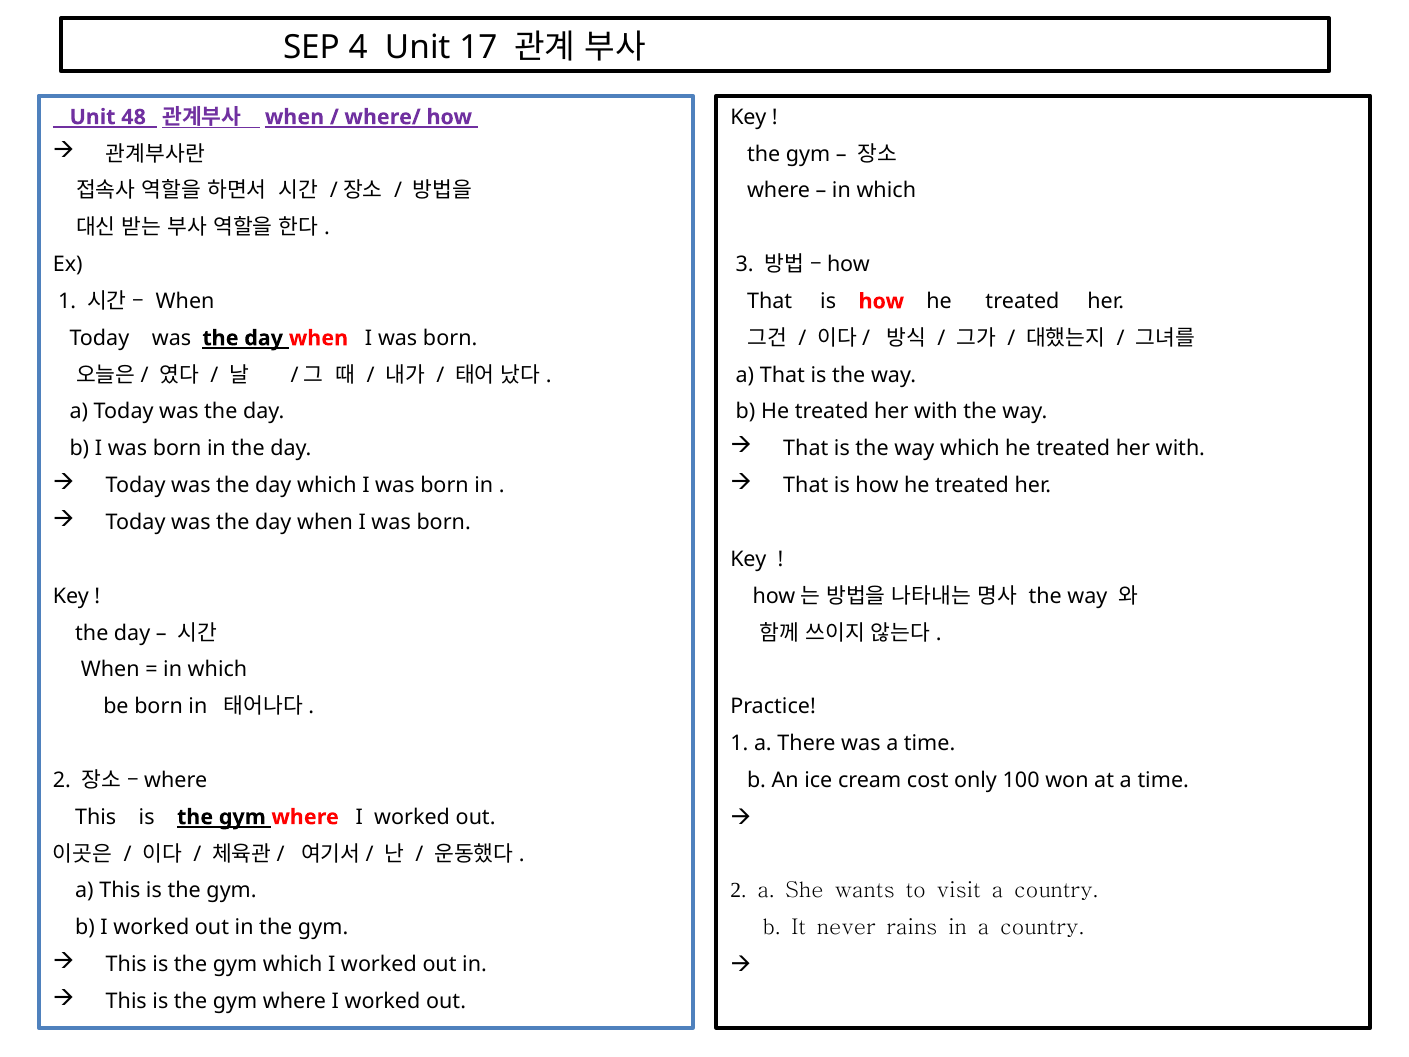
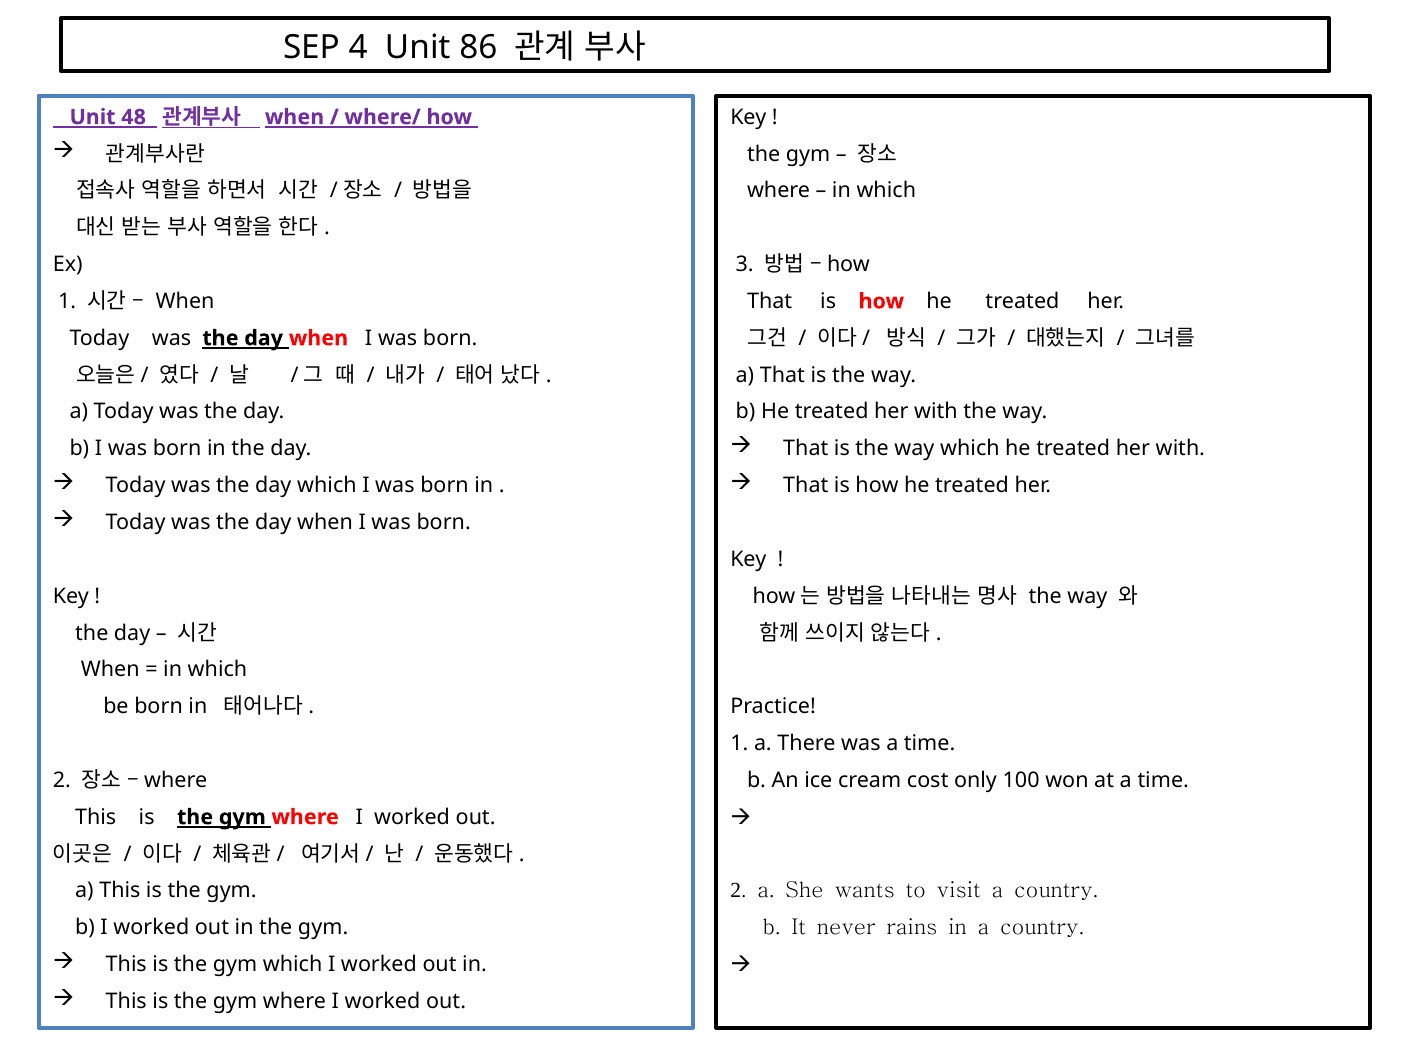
17: 17 -> 86
